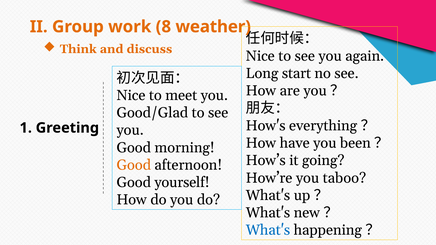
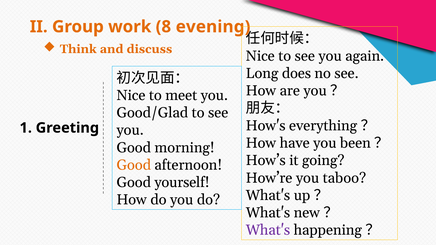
weather: weather -> evening
start: start -> does
What's at (268, 230) colour: blue -> purple
